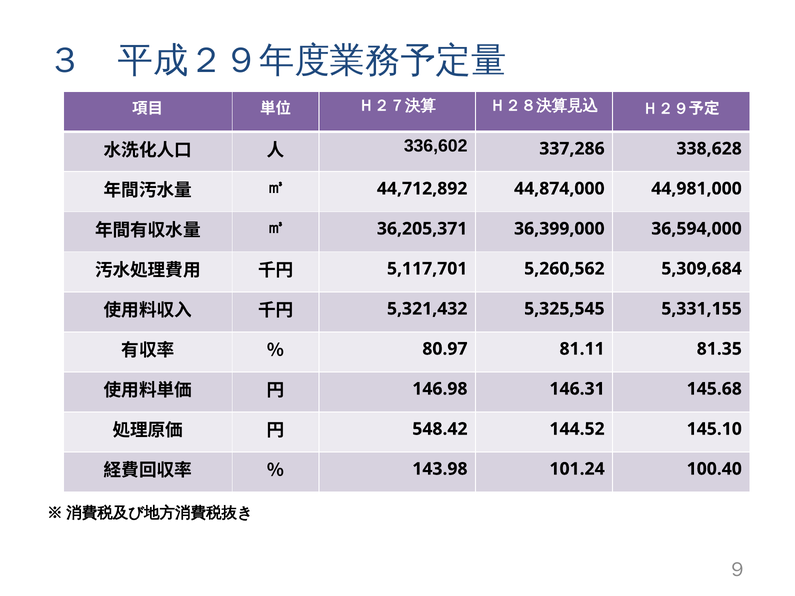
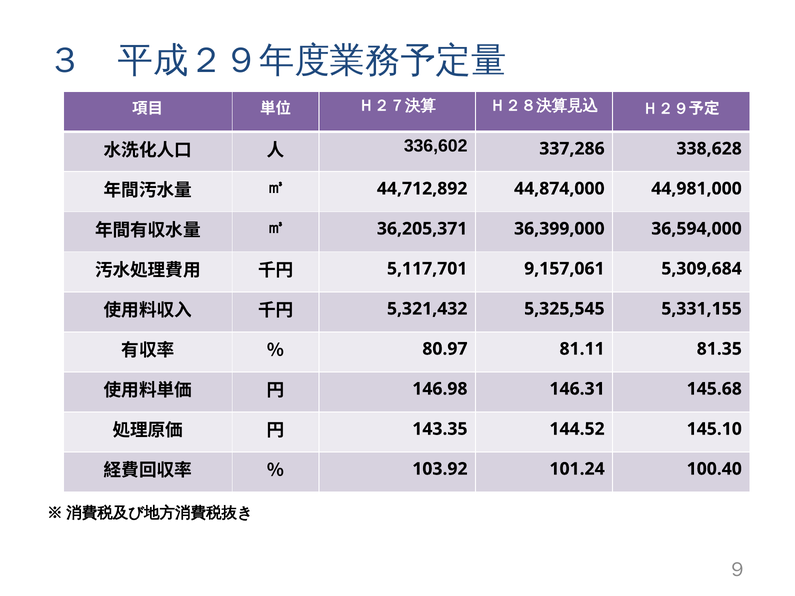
5,260,562: 5,260,562 -> 9,157,061
548.42: 548.42 -> 143.35
143.98: 143.98 -> 103.92
